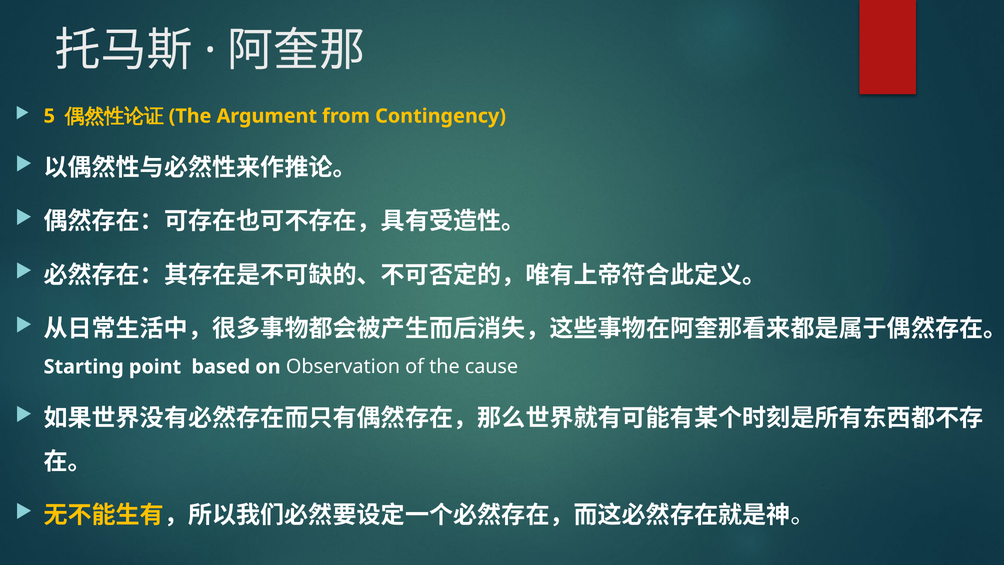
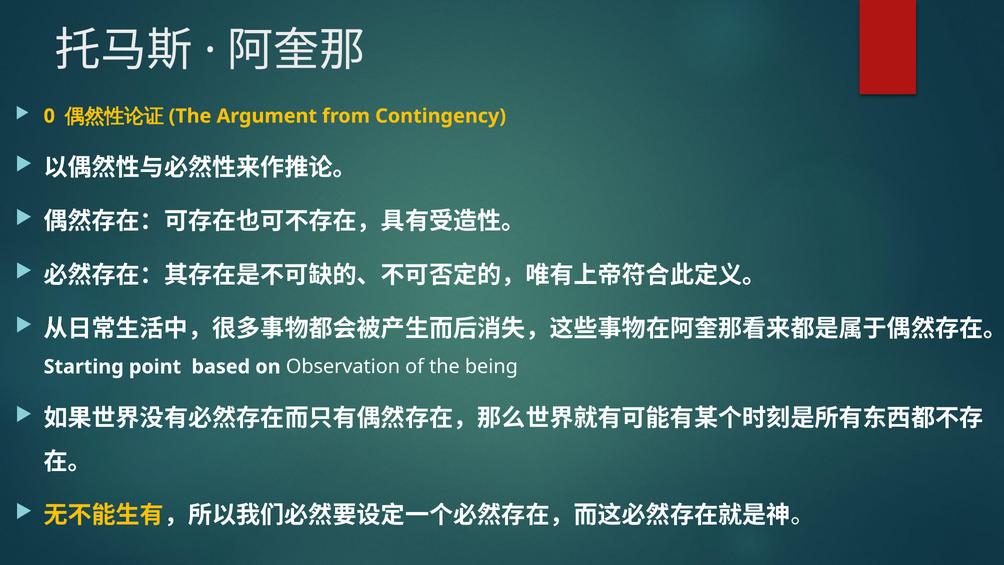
5: 5 -> 0
cause: cause -> being
